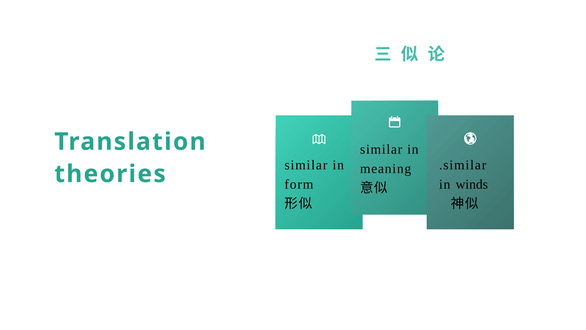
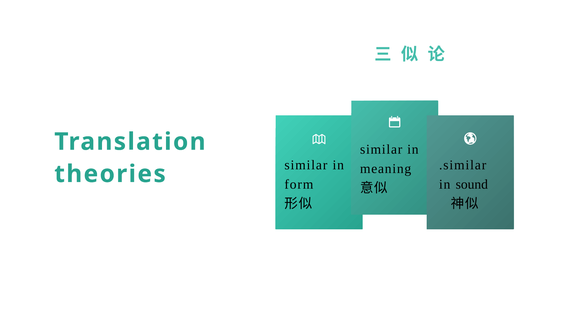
winds: winds -> sound
